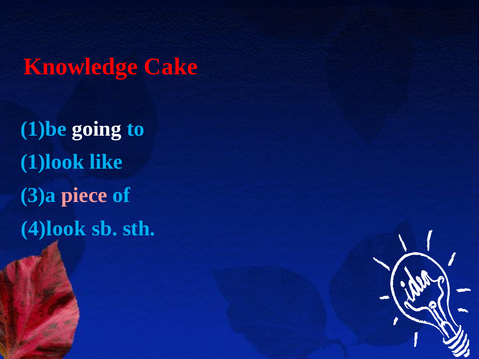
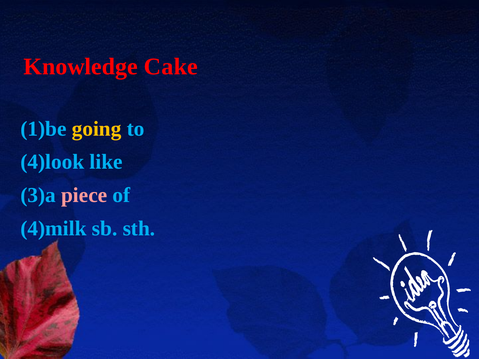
going colour: white -> yellow
1)look: 1)look -> 4)look
4)look: 4)look -> 4)milk
